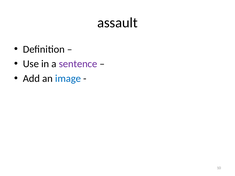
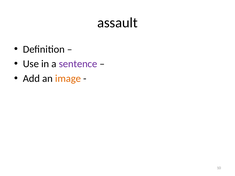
image colour: blue -> orange
